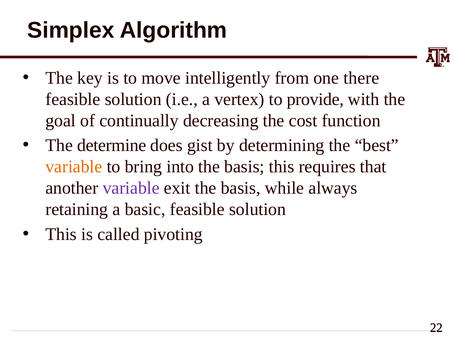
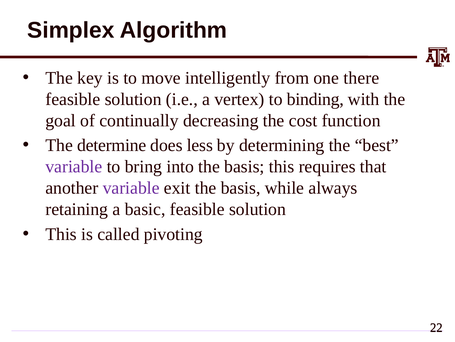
provide: provide -> binding
gist: gist -> less
variable at (74, 166) colour: orange -> purple
